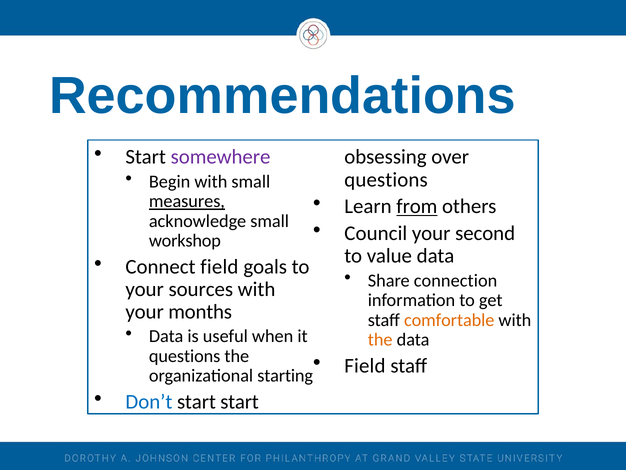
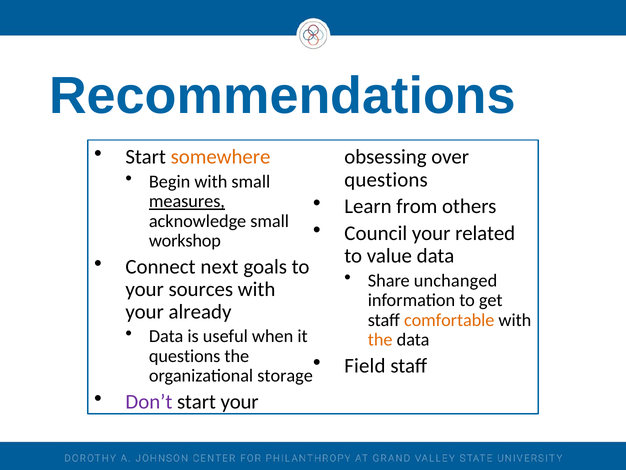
somewhere colour: purple -> orange
from underline: present -> none
second: second -> related
Connect field: field -> next
connection: connection -> unchanged
months: months -> already
starting: starting -> storage
Don’t colour: blue -> purple
start start: start -> your
